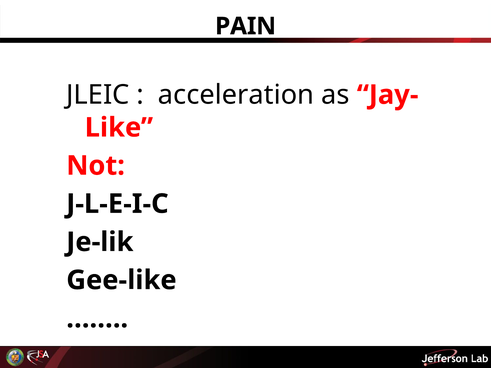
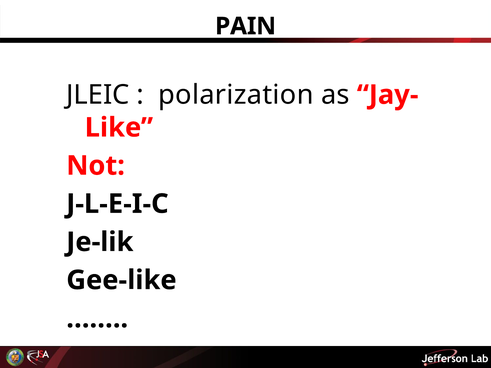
acceleration: acceleration -> polarization
